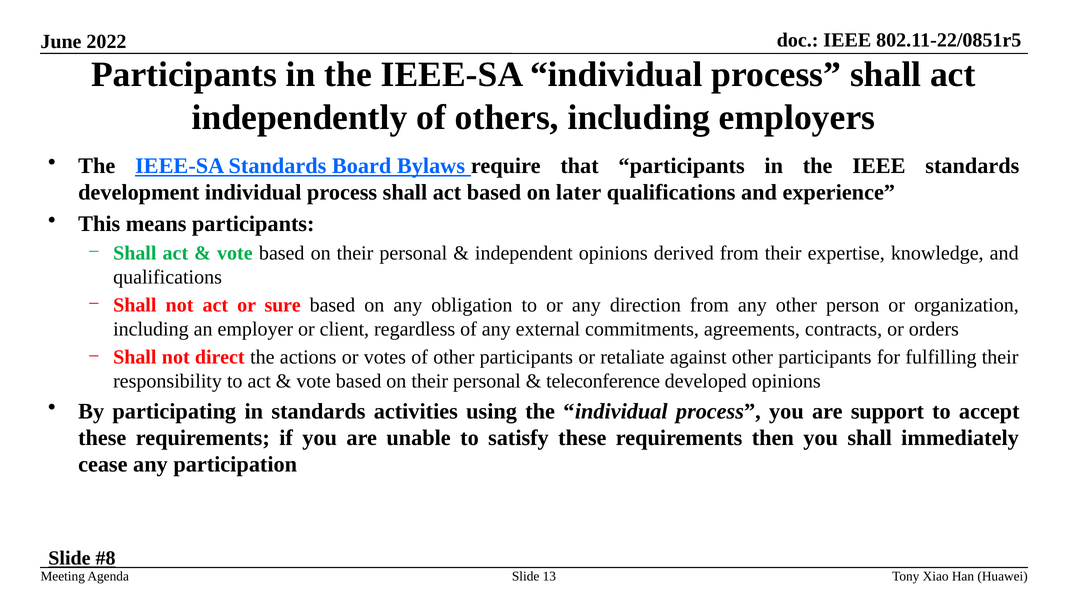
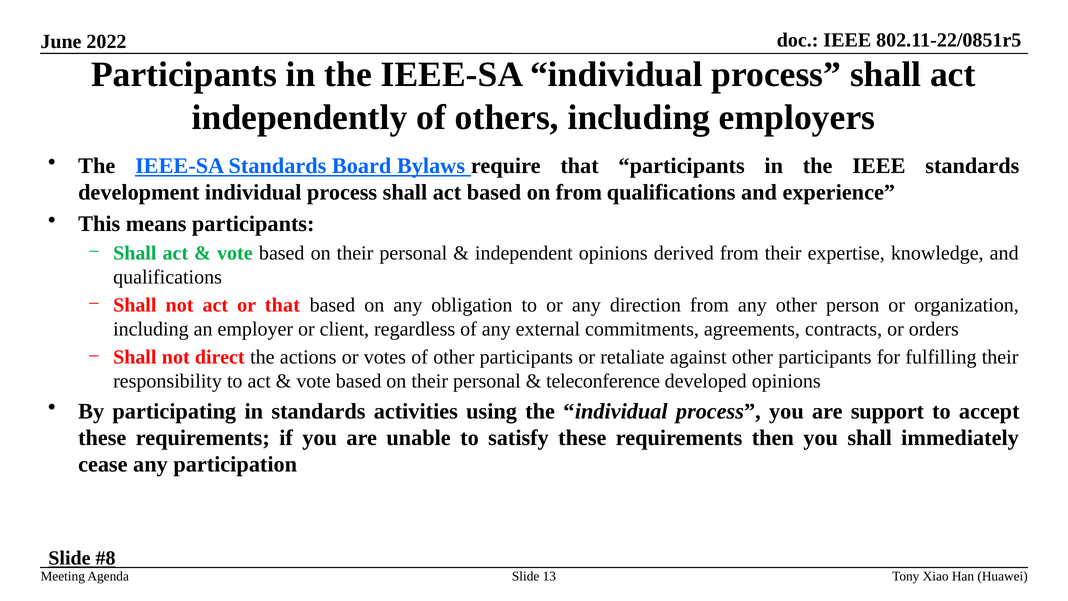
on later: later -> from
or sure: sure -> that
